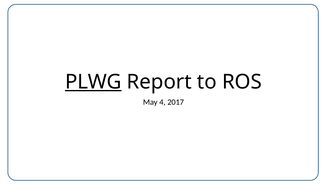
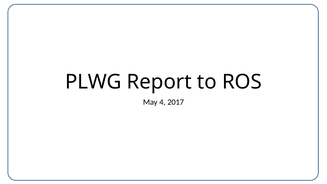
PLWG underline: present -> none
